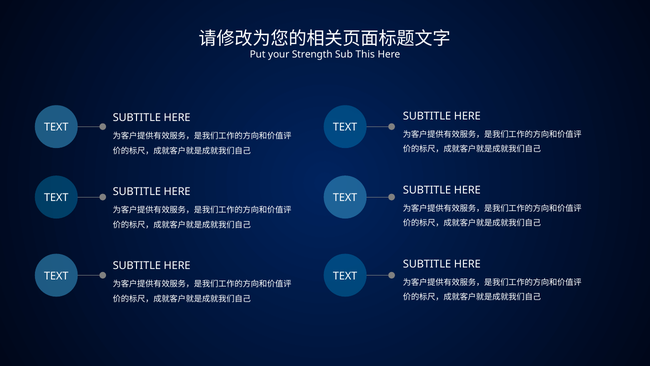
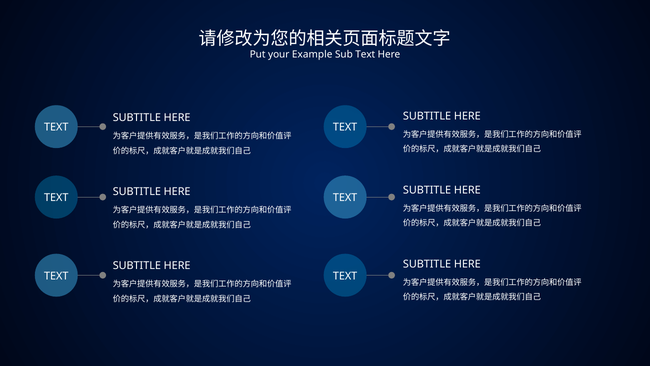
Strength: Strength -> Example
Sub This: This -> Text
